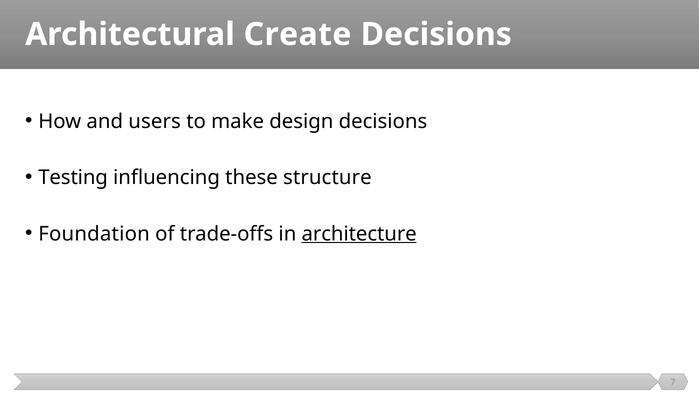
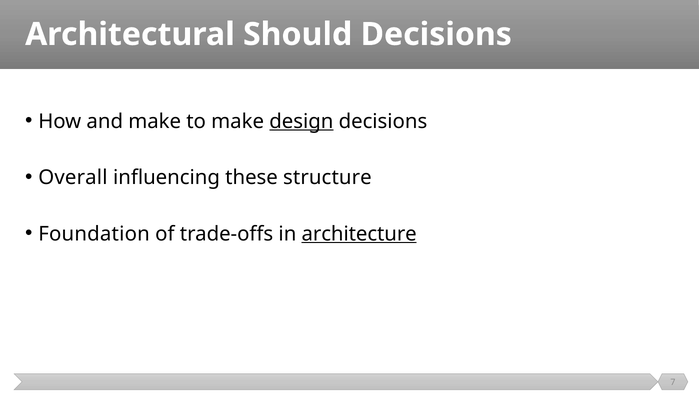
Create: Create -> Should
and users: users -> make
design underline: none -> present
Testing: Testing -> Overall
